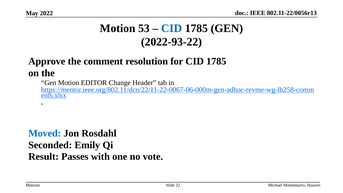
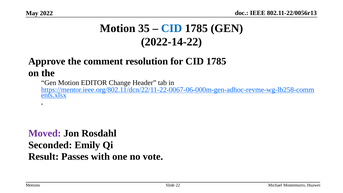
53: 53 -> 35
2022-93-22: 2022-93-22 -> 2022-14-22
Moved colour: blue -> purple
